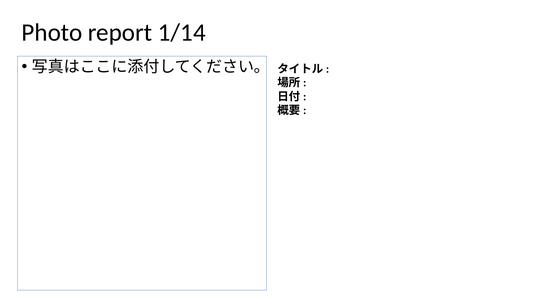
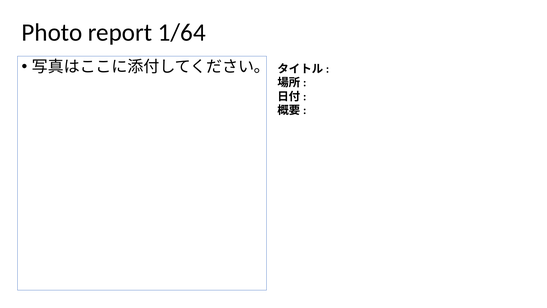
1/14: 1/14 -> 1/64
